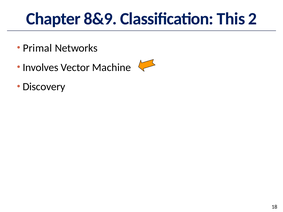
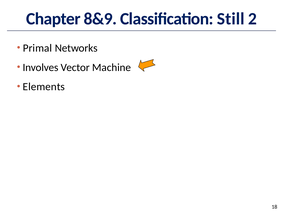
This: This -> Still
Discovery: Discovery -> Elements
